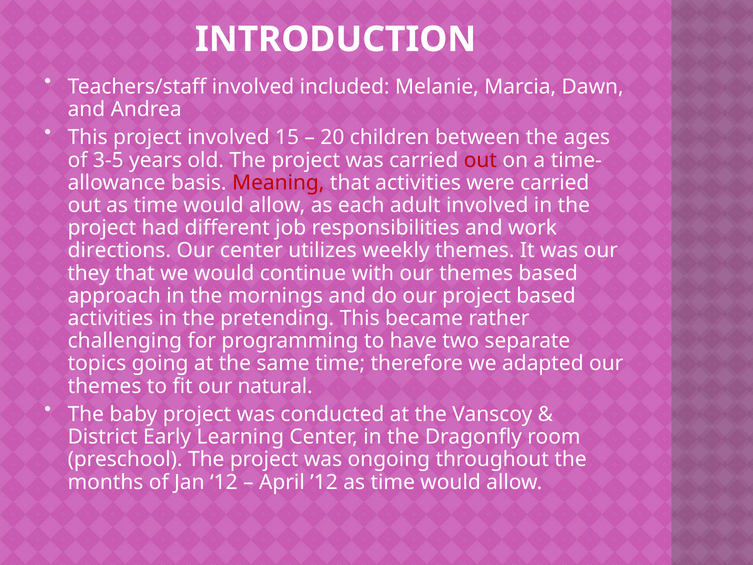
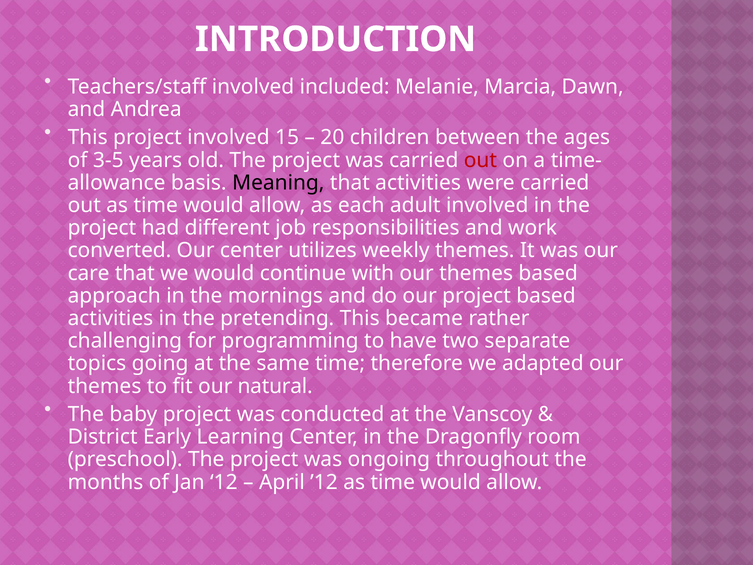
Meaning colour: red -> black
directions: directions -> converted
they: they -> care
